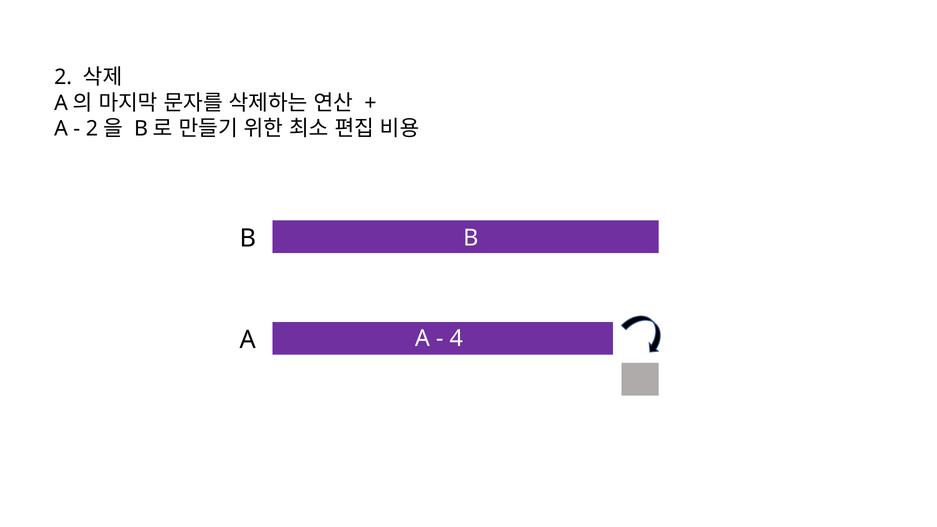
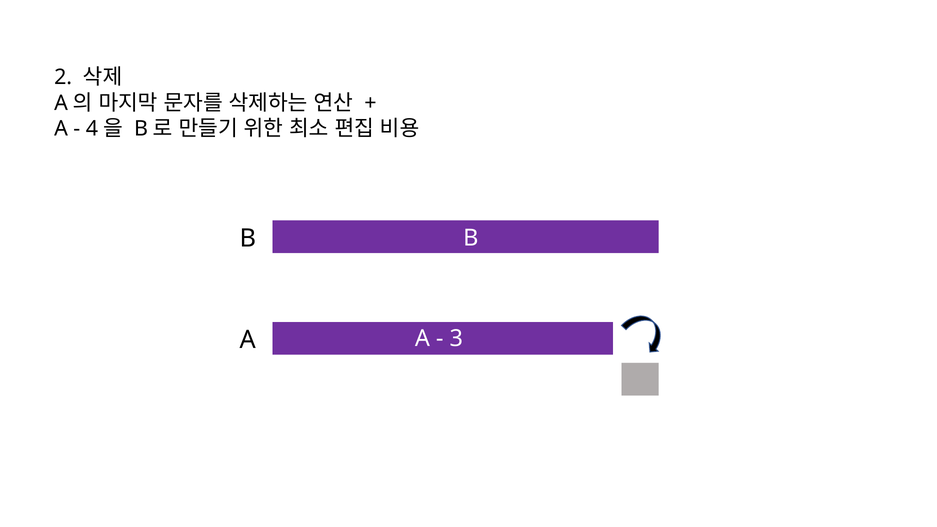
2 at (92, 129): 2 -> 4
4: 4 -> 3
